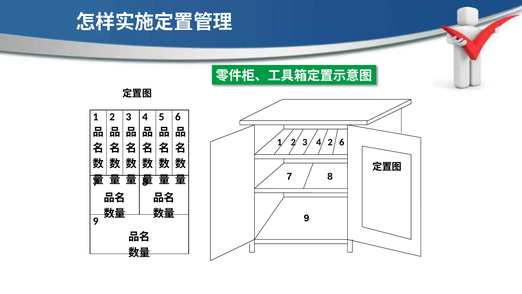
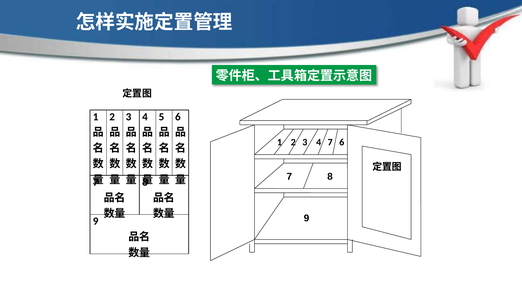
4 2: 2 -> 7
